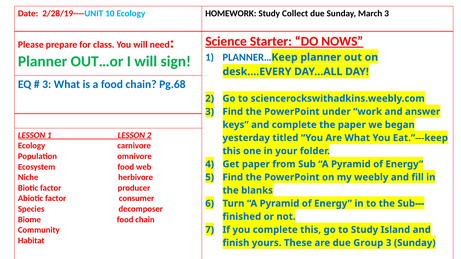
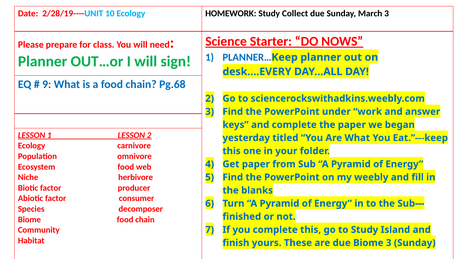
3 at (47, 85): 3 -> 9
due Group: Group -> Biome
